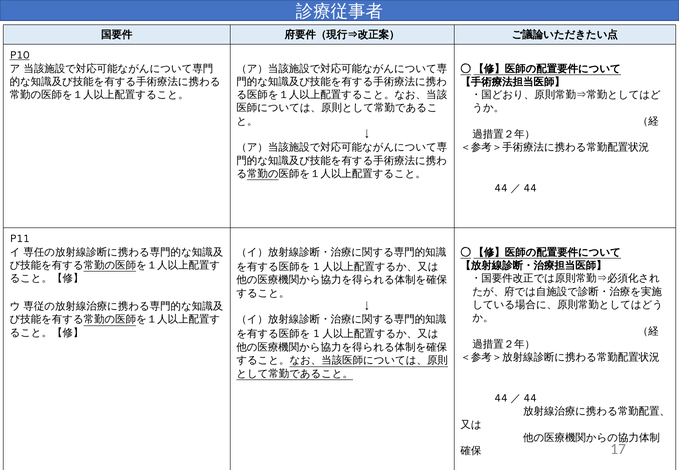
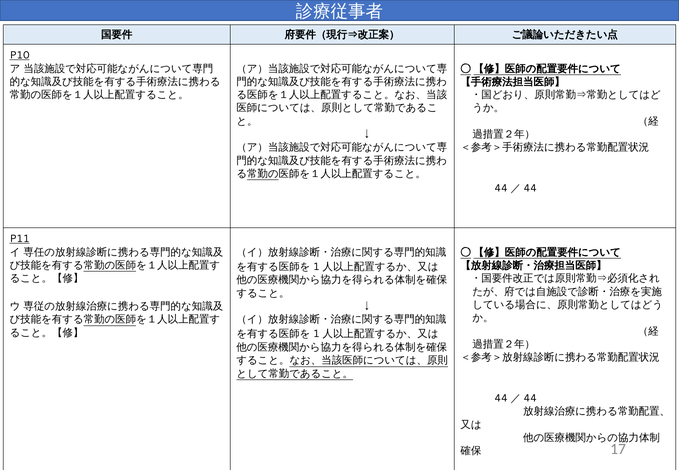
P11 underline: none -> present
